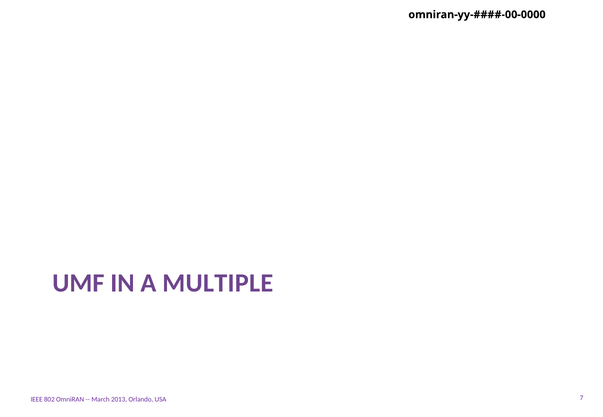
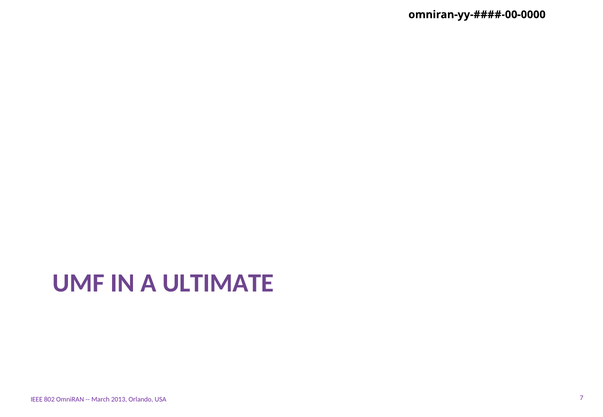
MULTIPLE: MULTIPLE -> ULTIMATE
